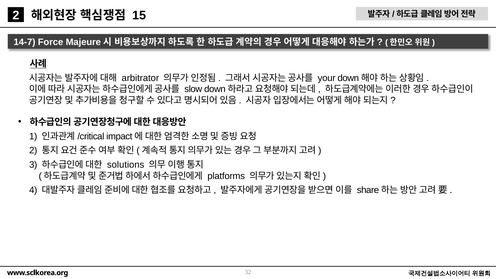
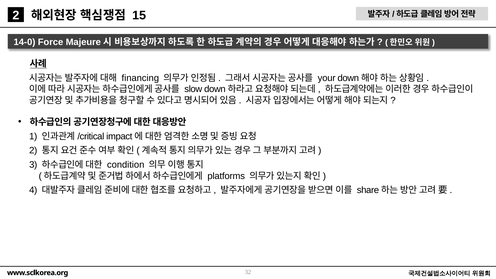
14-7: 14-7 -> 14-0
arbitrator: arbitrator -> financing
solutions: solutions -> condition
